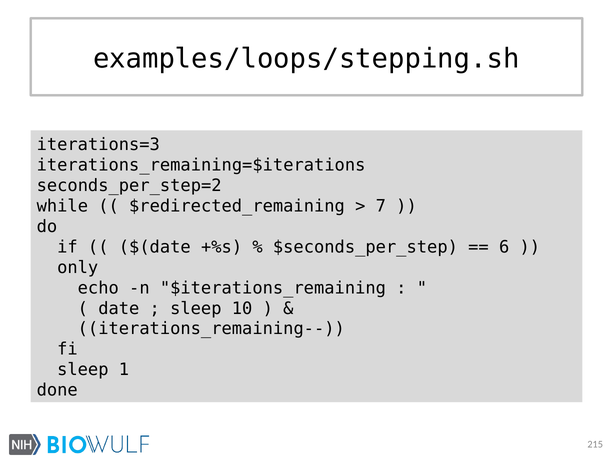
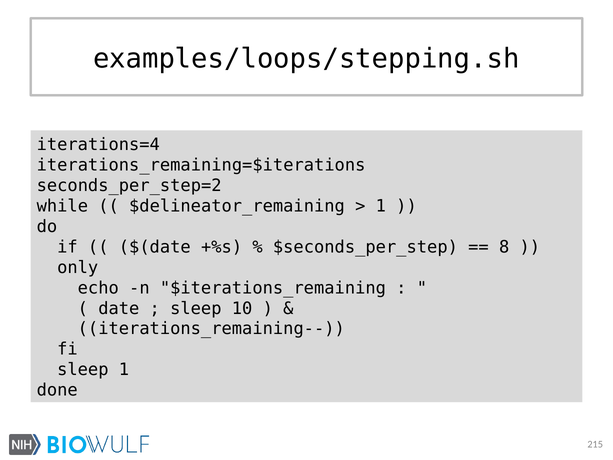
iterations=3: iterations=3 -> iterations=4
$redirected_remaining: $redirected_remaining -> $delineator_remaining
7 at (381, 206): 7 -> 1
6: 6 -> 8
